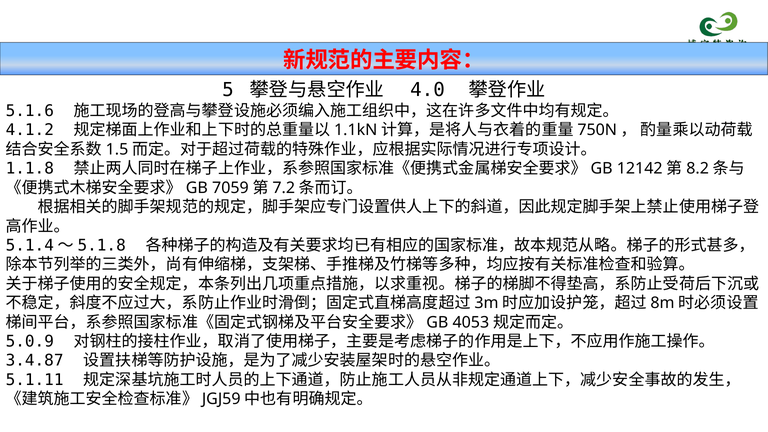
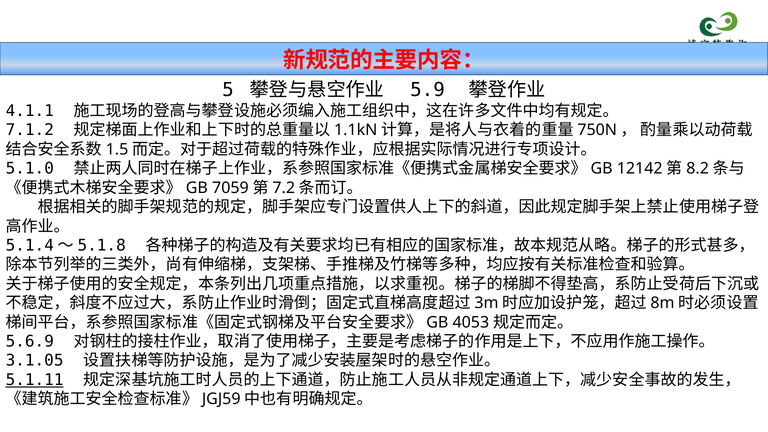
4.0: 4.0 -> 5.9
5.1.6: 5.1.6 -> 4.1.1
4.1.2: 4.1.2 -> 7.1.2
1.1.8: 1.1.8 -> 5.1.0
5.0.9: 5.0.9 -> 5.6.9
3.4.87: 3.4.87 -> 3.1.05
5.1.11 underline: none -> present
